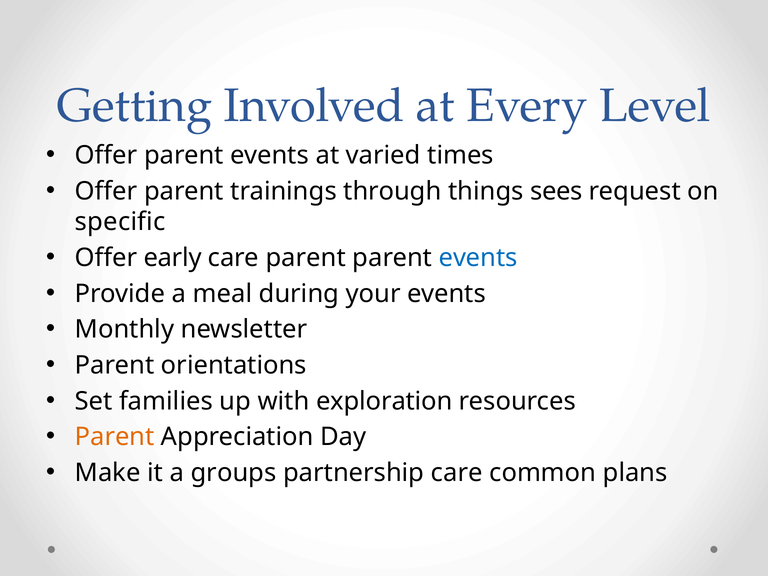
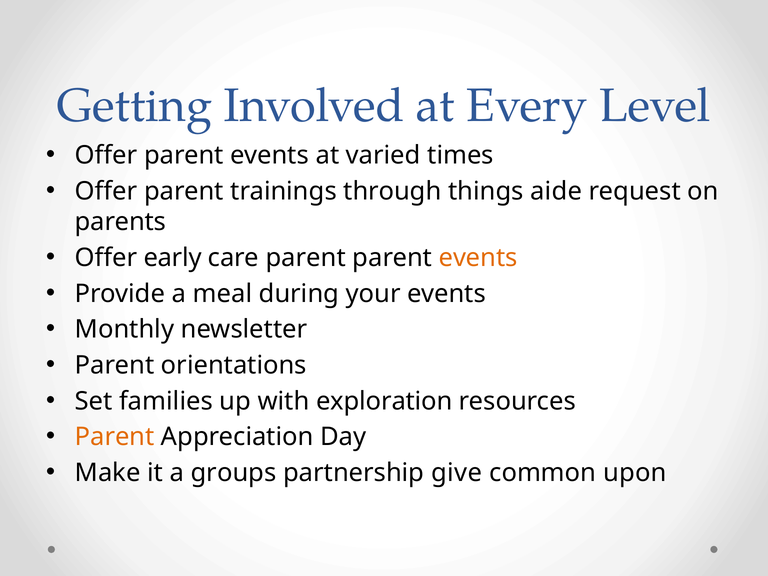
sees: sees -> aide
specific: specific -> parents
events at (478, 258) colour: blue -> orange
partnership care: care -> give
plans: plans -> upon
